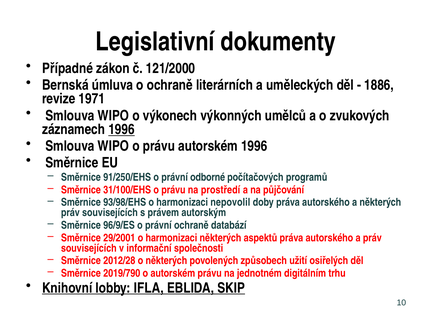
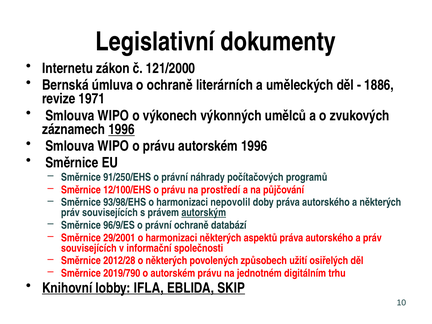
Případné: Případné -> Internetu
odborné: odborné -> náhrady
31/100/EHS: 31/100/EHS -> 12/100/EHS
autorským underline: none -> present
